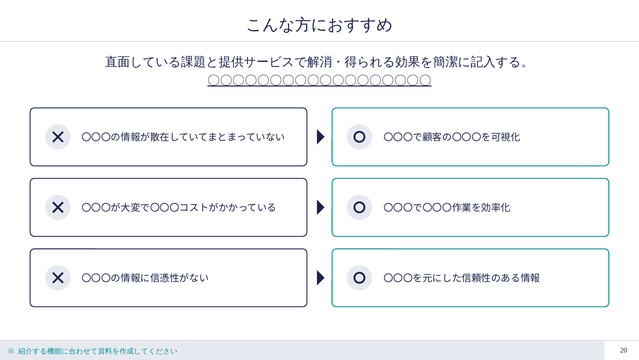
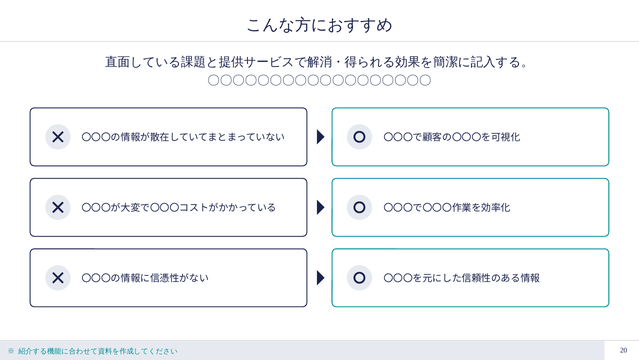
〇〇〇〇〇〇〇〇〇〇〇〇〇〇〇〇〇〇 underline: present -> none
